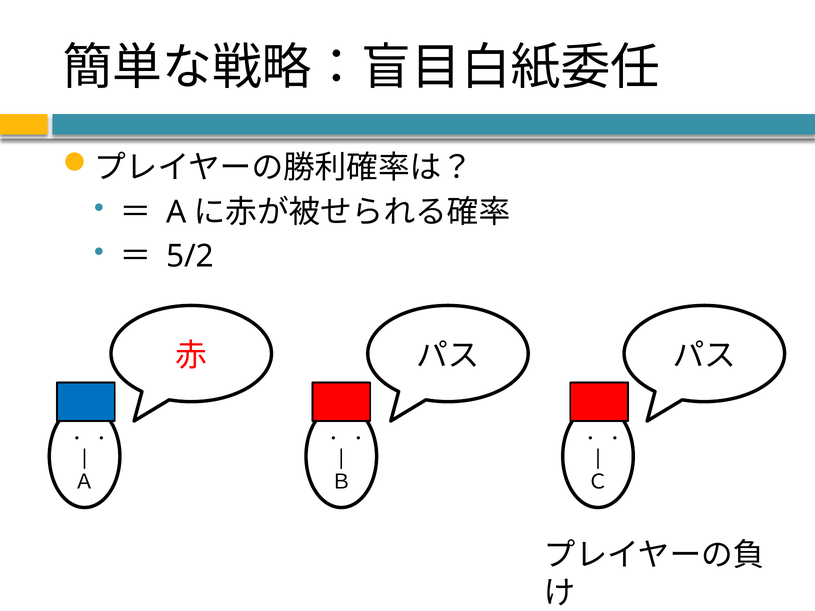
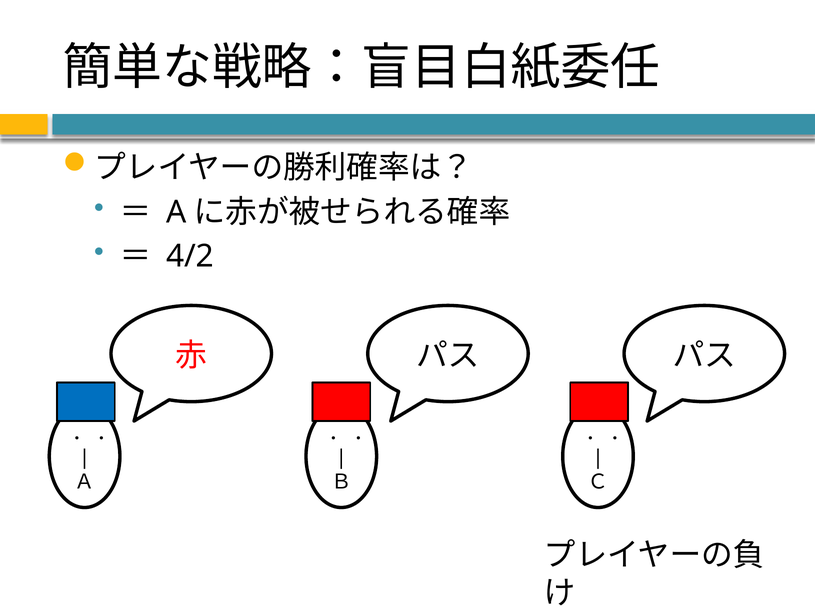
5/2: 5/2 -> 4/2
